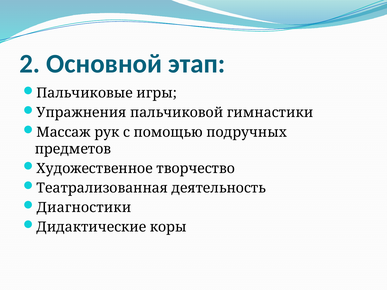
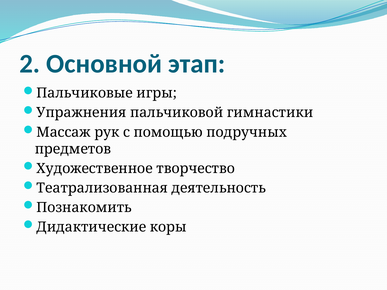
Диагностики: Диагностики -> Познакомить
